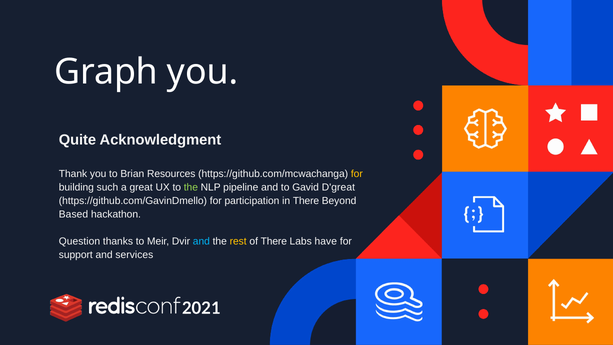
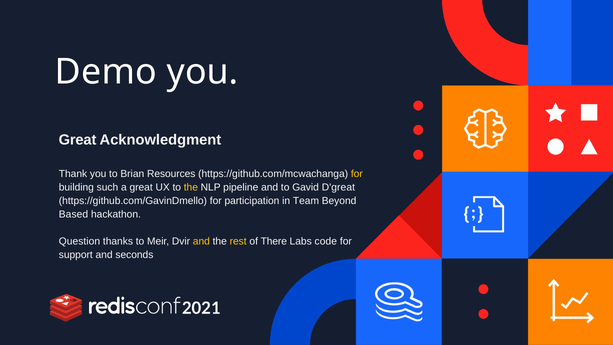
Graph: Graph -> Demo
Quite at (77, 140): Quite -> Great
the at (191, 187) colour: light green -> yellow
in There: There -> Team
and at (201, 241) colour: light blue -> yellow
have: have -> code
services: services -> seconds
